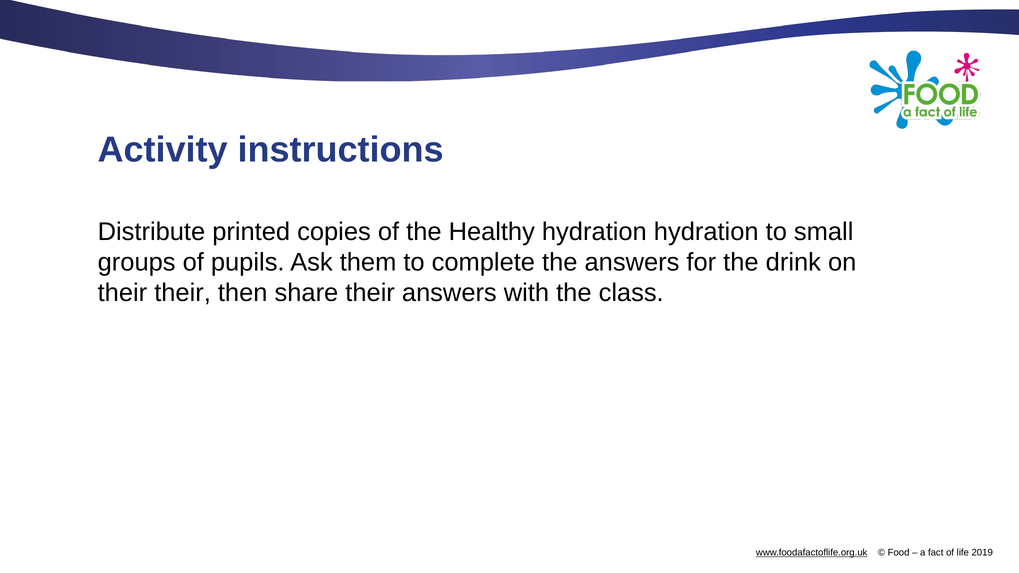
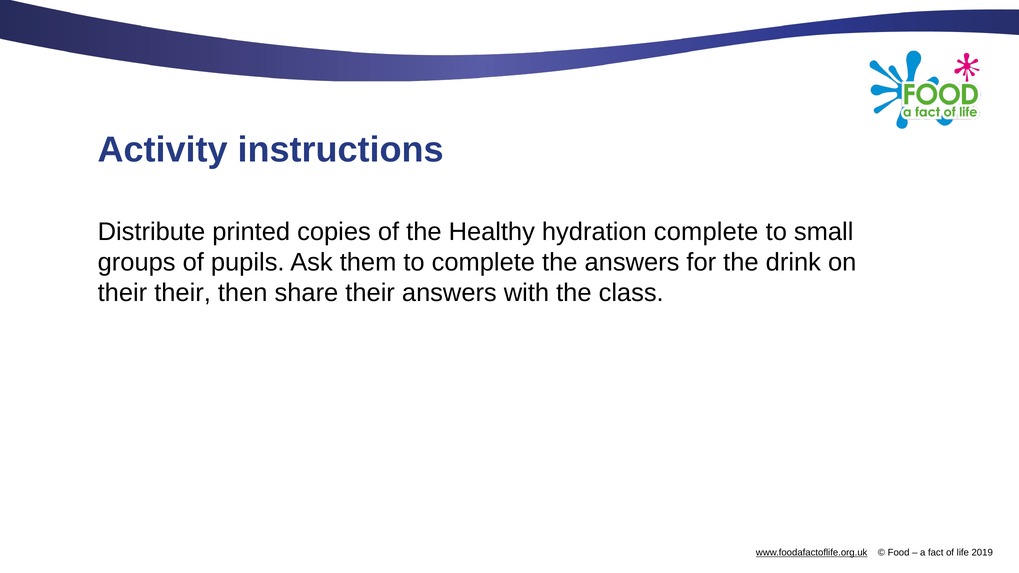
hydration hydration: hydration -> complete
